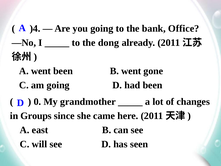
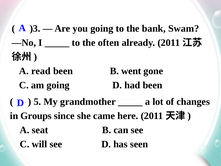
)4: )4 -> )3
Office: Office -> Swam
dong: dong -> often
A went: went -> read
0: 0 -> 5
east: east -> seat
